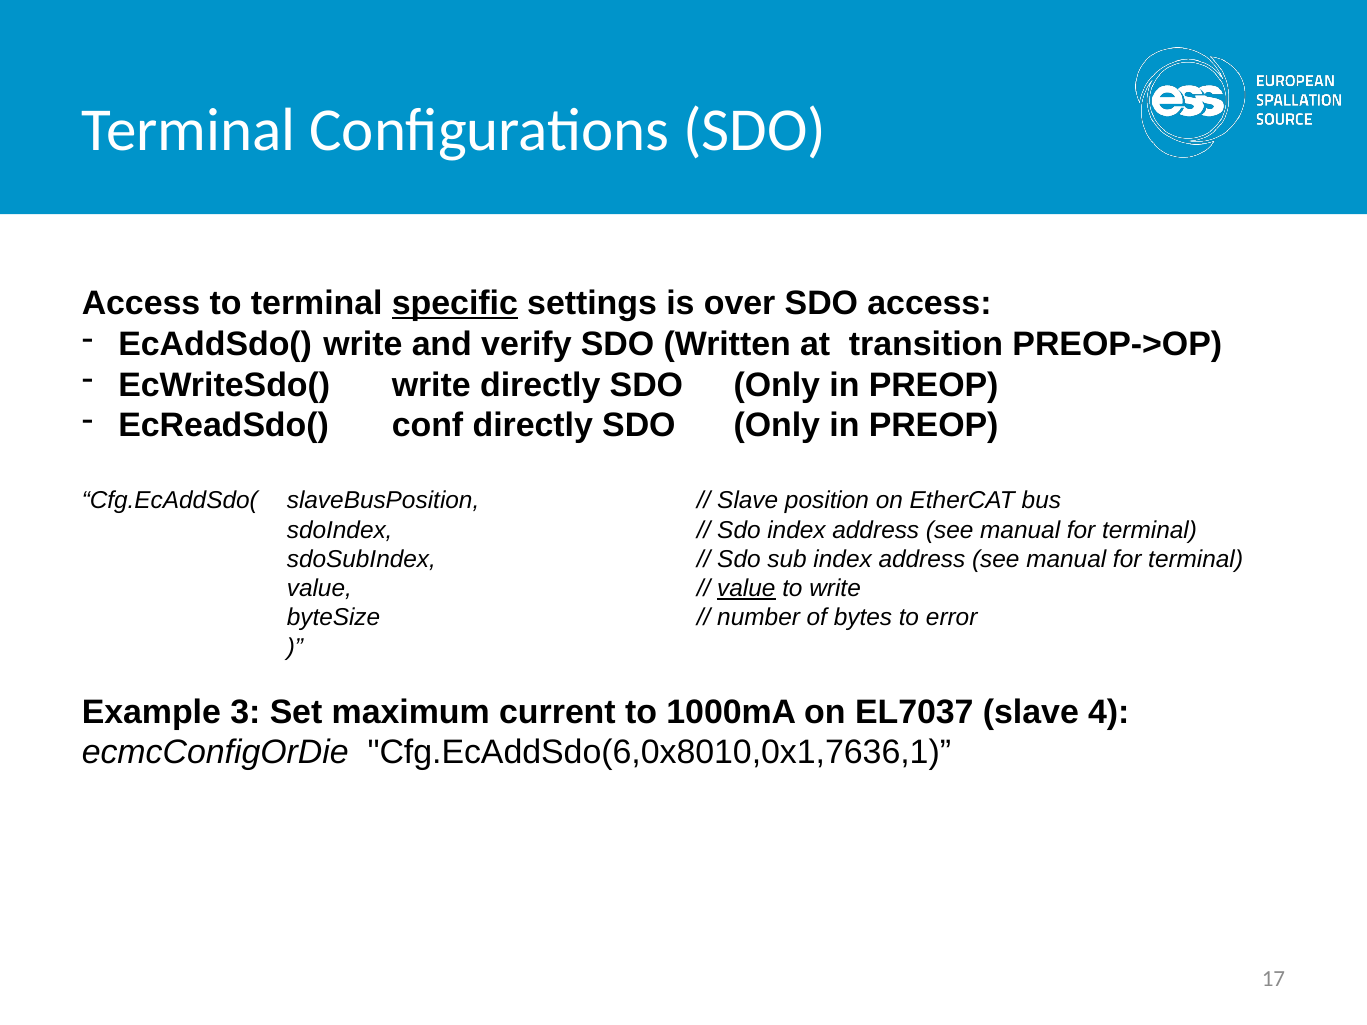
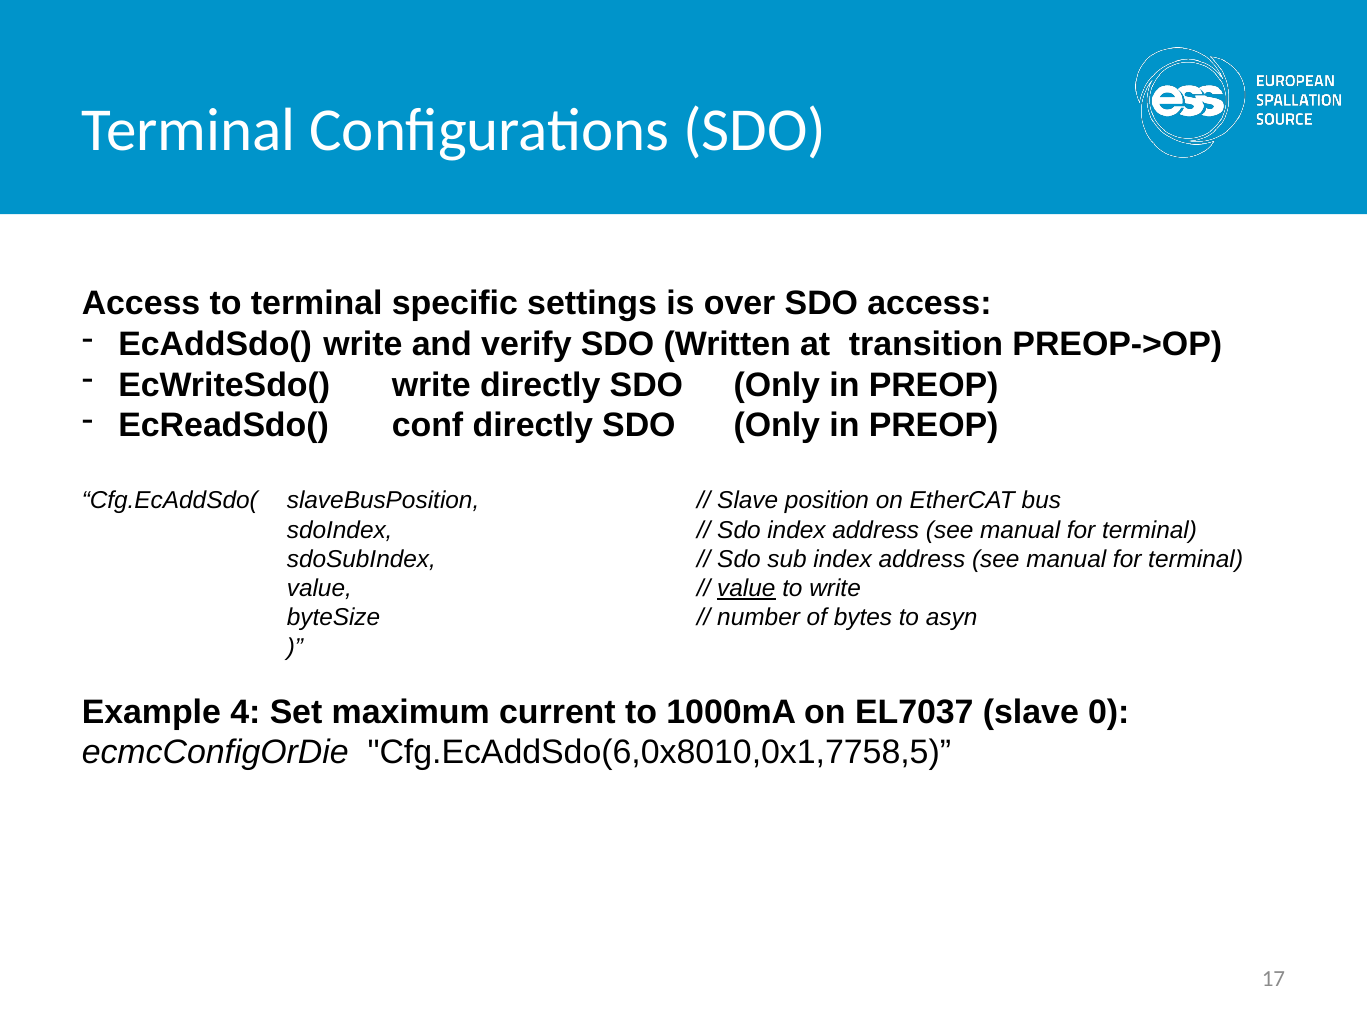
specific underline: present -> none
error: error -> asyn
3: 3 -> 4
4: 4 -> 0
Cfg.EcAddSdo(6,0x8010,0x1,7636,1: Cfg.EcAddSdo(6,0x8010,0x1,7636,1 -> Cfg.EcAddSdo(6,0x8010,0x1,7758,5
